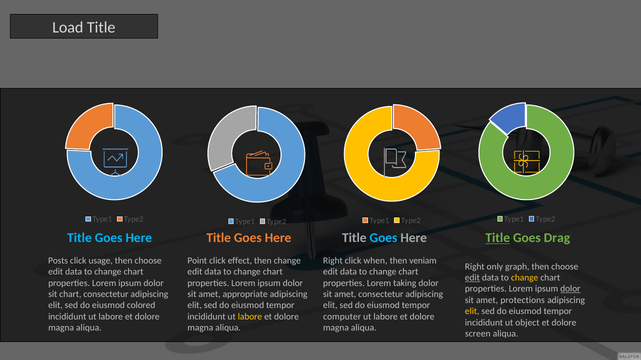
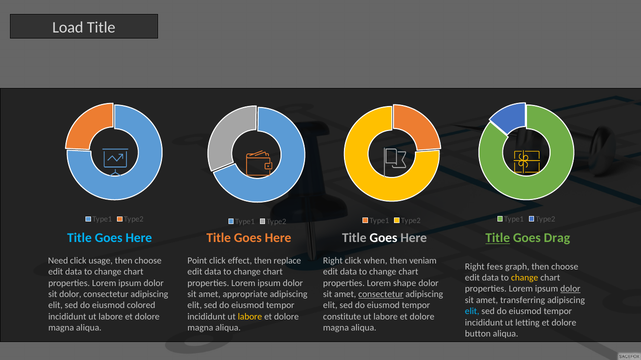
Goes at (383, 238) colour: light blue -> white
Posts: Posts -> Need
then change: change -> replace
only: only -> fees
edit at (472, 278) underline: present -> none
taking: taking -> shape
sit chart: chart -> dolor
consectetur at (381, 295) underline: none -> present
protections: protections -> transferring
elit at (472, 312) colour: yellow -> light blue
computer: computer -> constitute
object: object -> letting
screen: screen -> button
